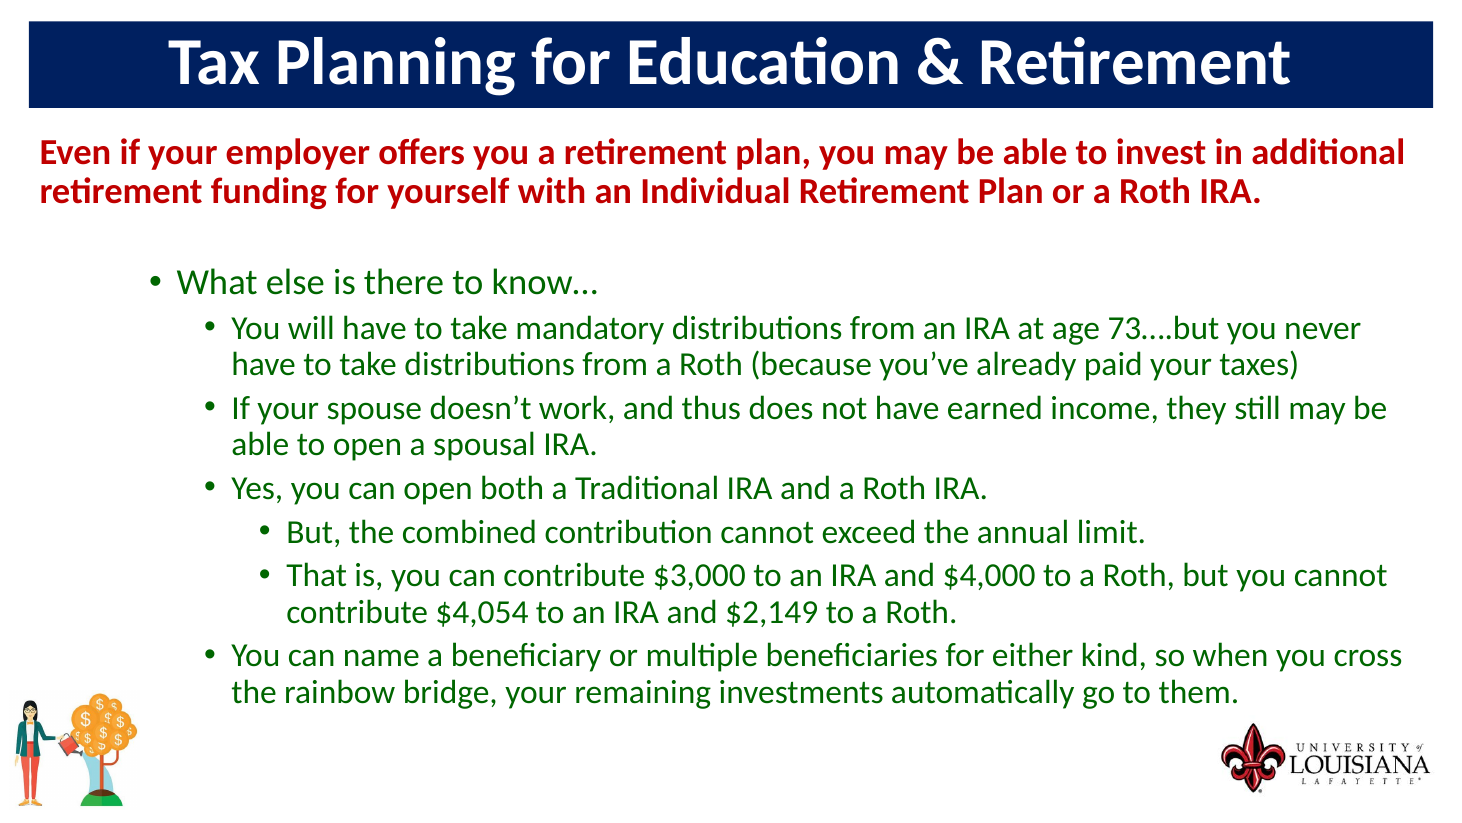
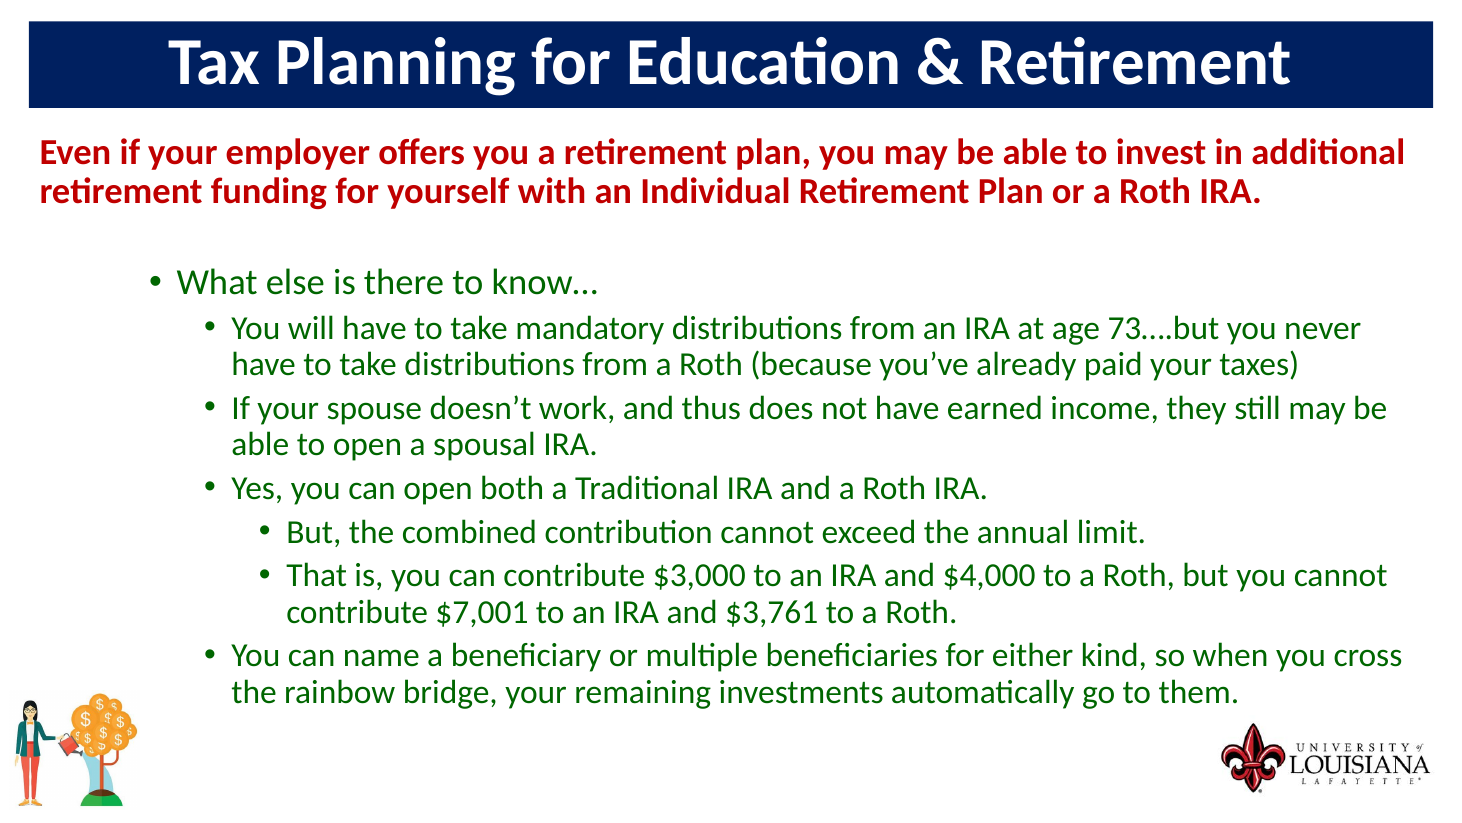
$4,054: $4,054 -> $7,001
$2,149: $2,149 -> $3,761
